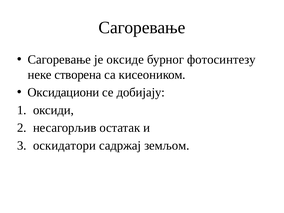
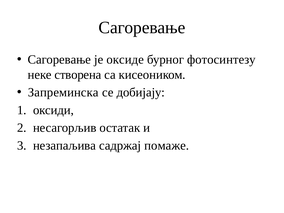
Оксидациони: Оксидациони -> Запреминска
оскидатори: оскидатори -> незапаљива
земљом: земљом -> помаже
